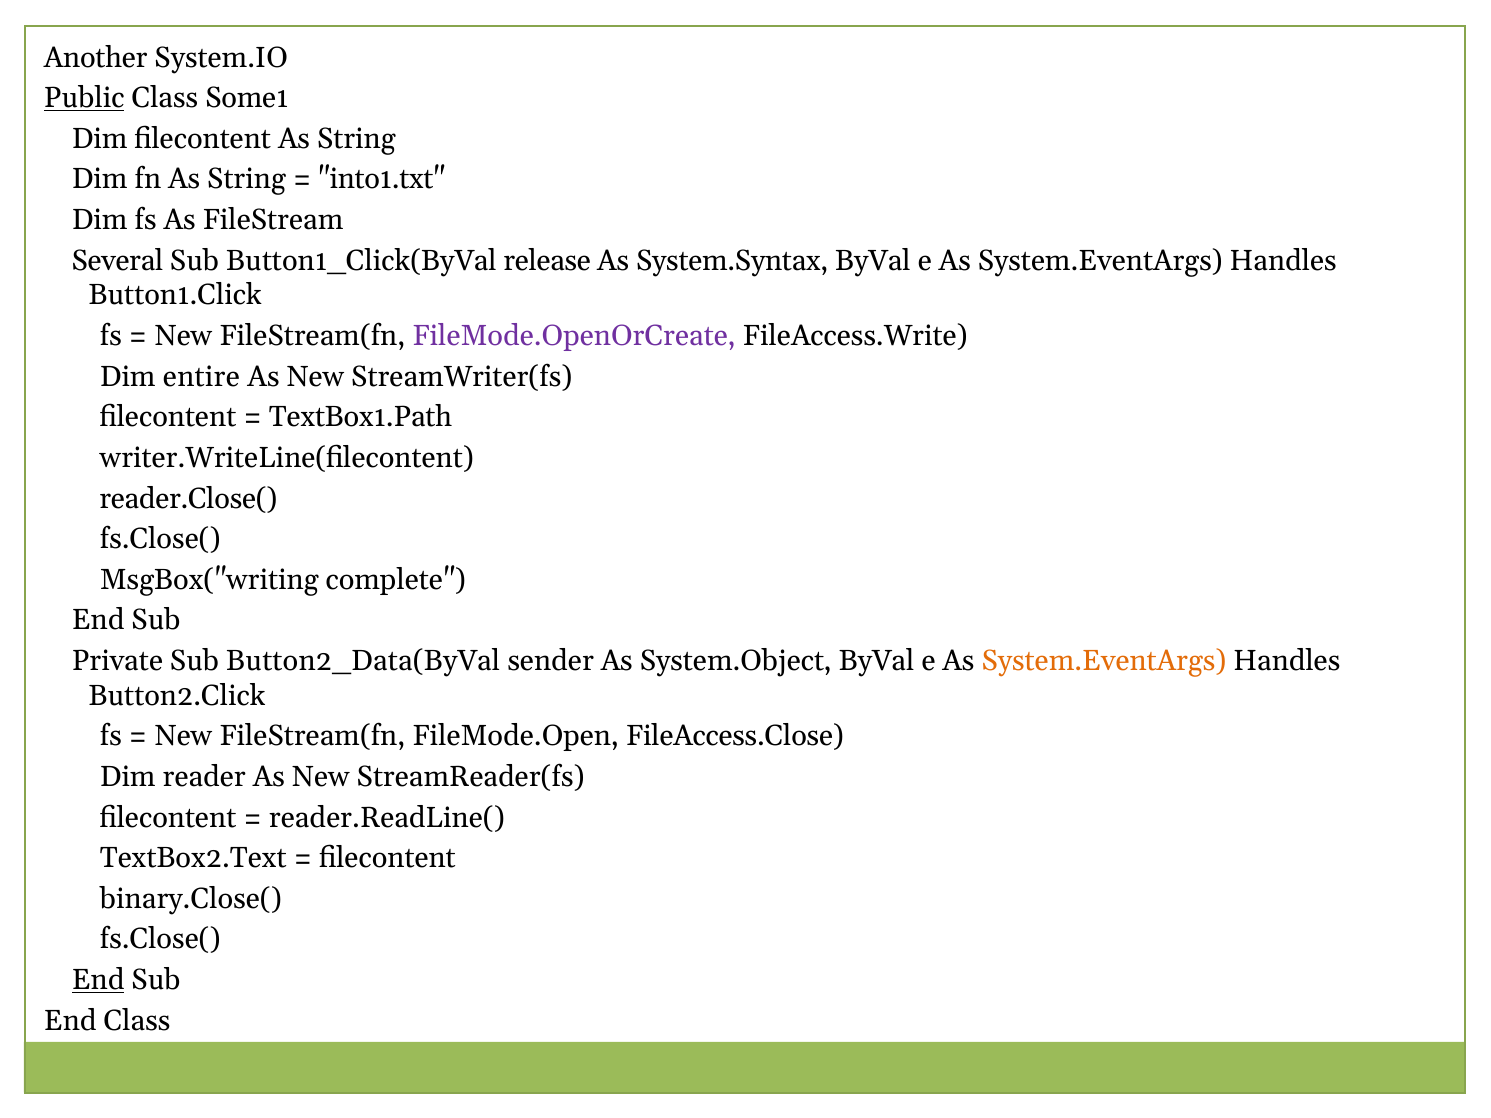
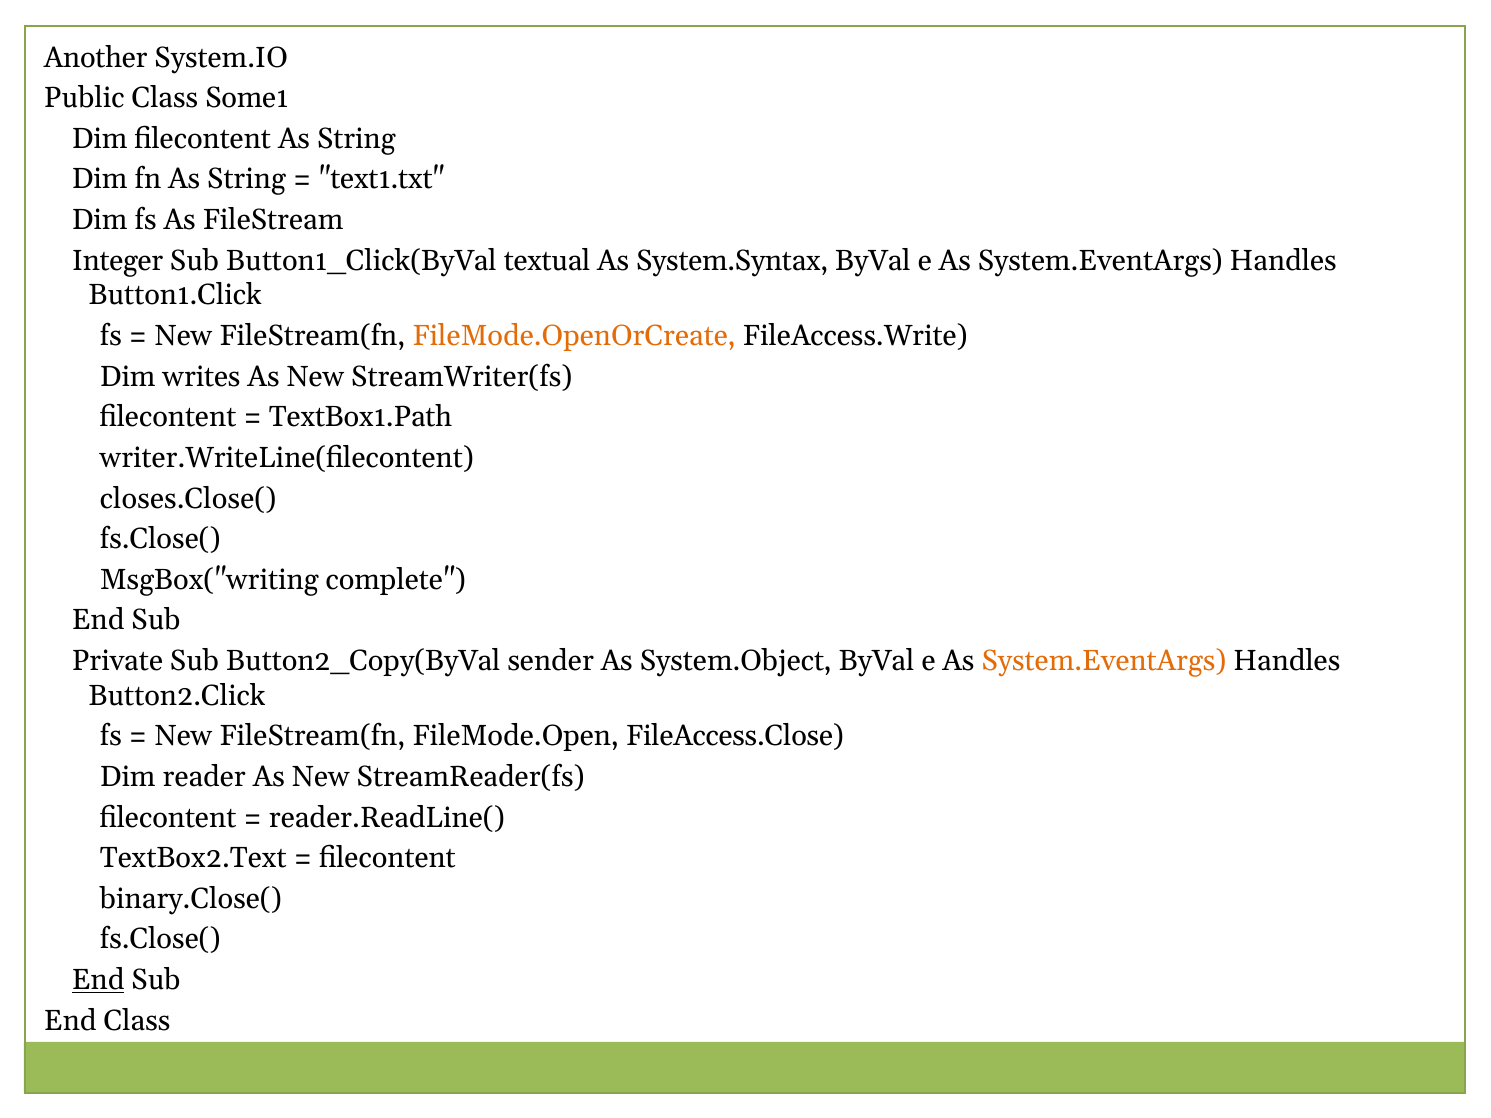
Public underline: present -> none
into1.txt: into1.txt -> text1.txt
Several: Several -> Integer
release: release -> textual
FileMode.OpenOrCreate colour: purple -> orange
entire: entire -> writes
reader.Close(: reader.Close( -> closes.Close(
Button2_Data(ByVal: Button2_Data(ByVal -> Button2_Copy(ByVal
